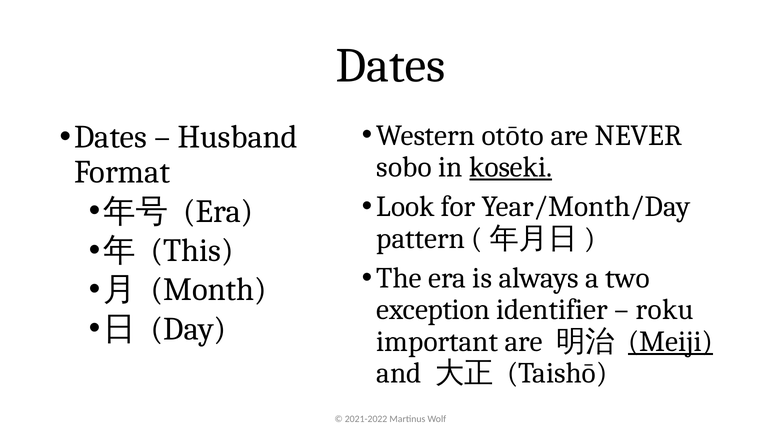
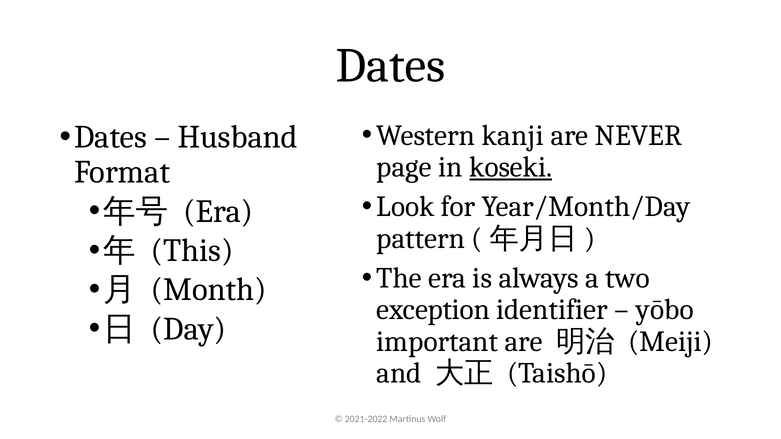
otōto: otōto -> kanji
sobo: sobo -> page
roku: roku -> yōbo
Meiji underline: present -> none
